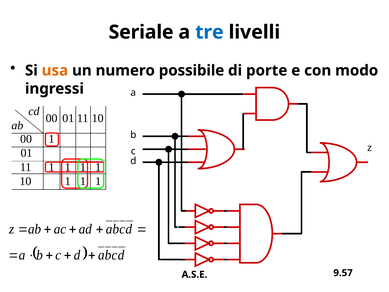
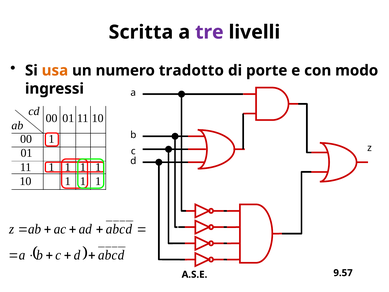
Seriale: Seriale -> Scritta
tre colour: blue -> purple
possibile: possibile -> tradotto
